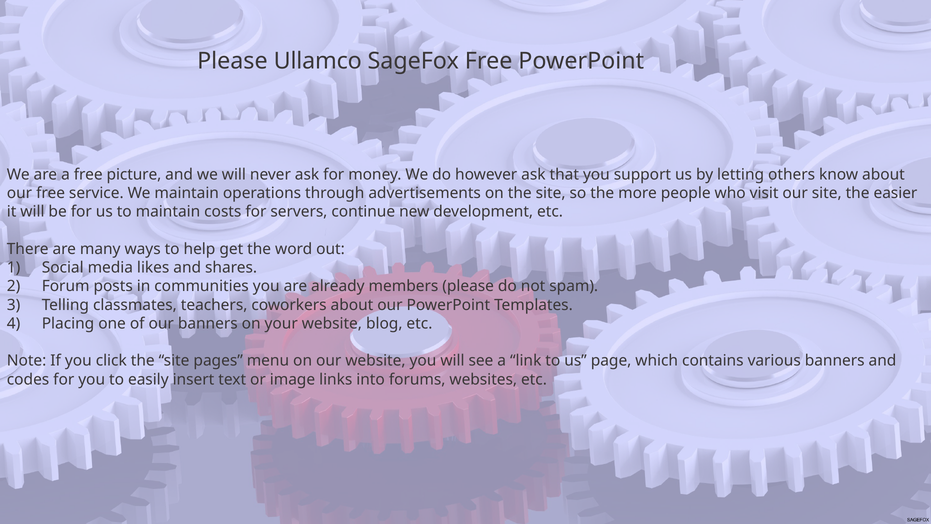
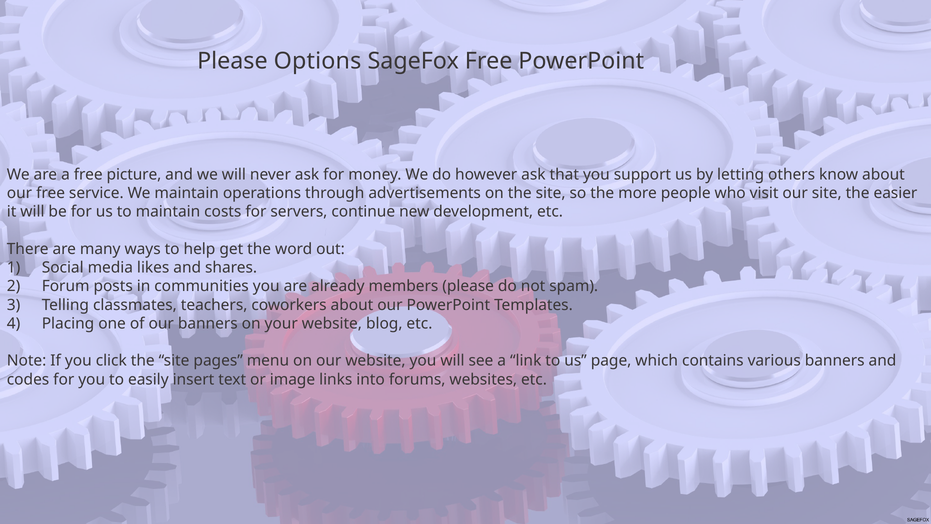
Ullamco: Ullamco -> Options
